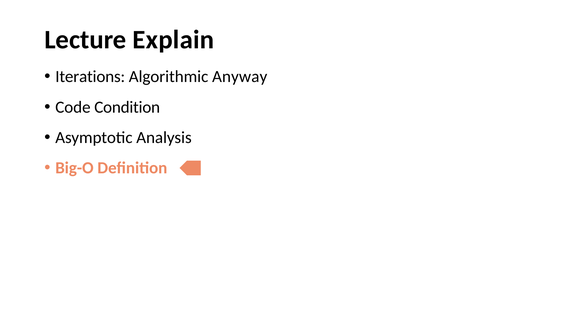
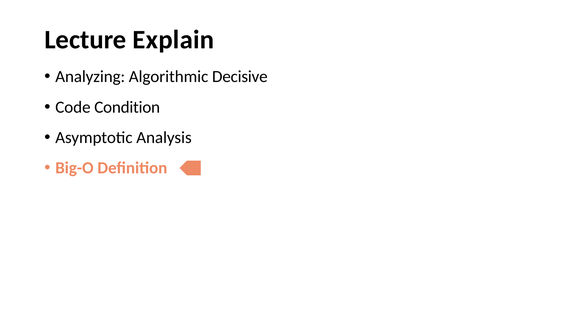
Iterations: Iterations -> Analyzing
Anyway: Anyway -> Decisive
